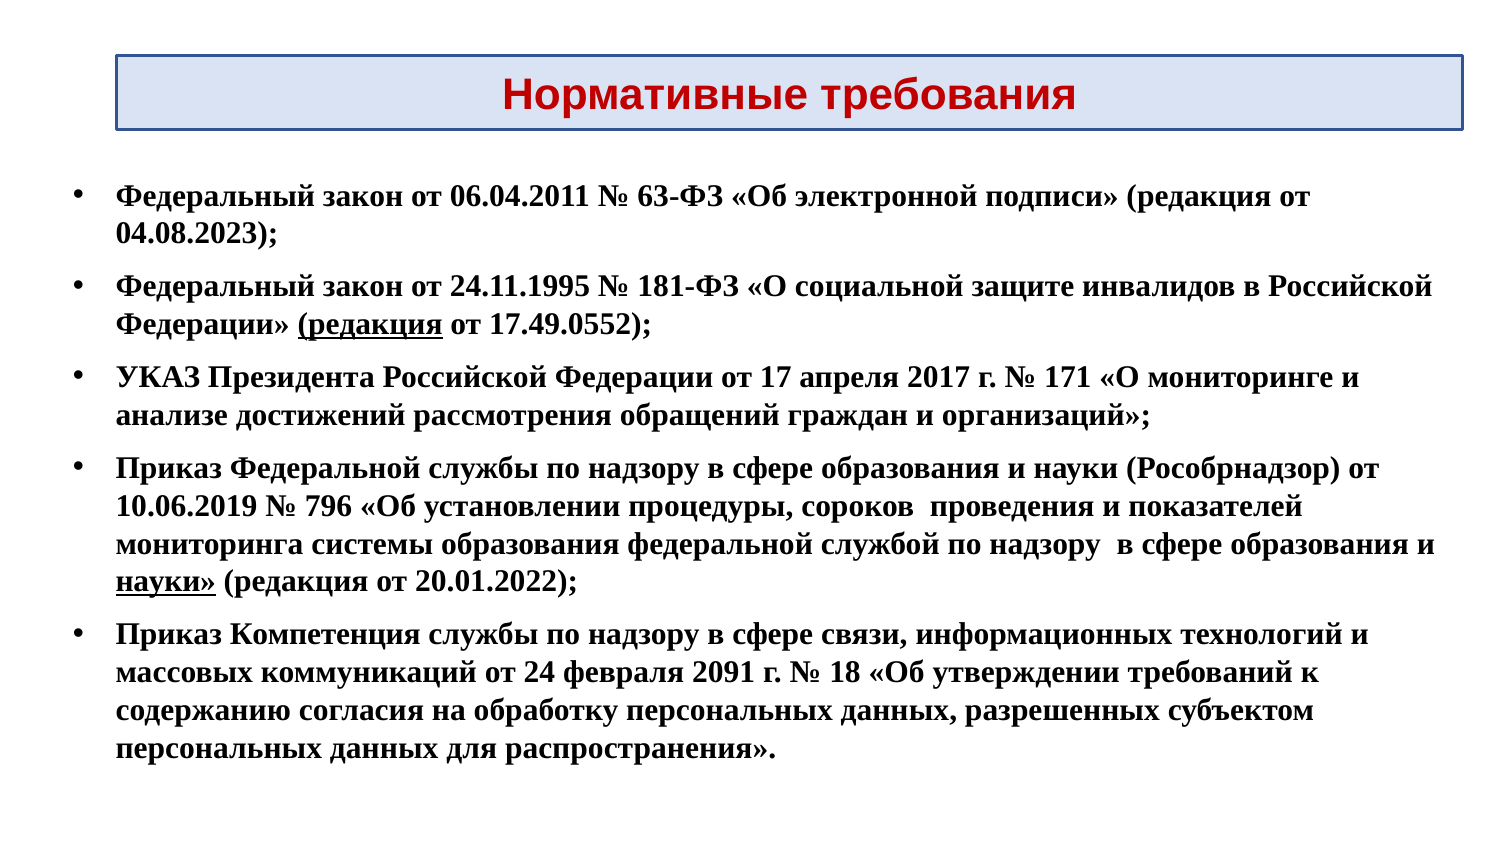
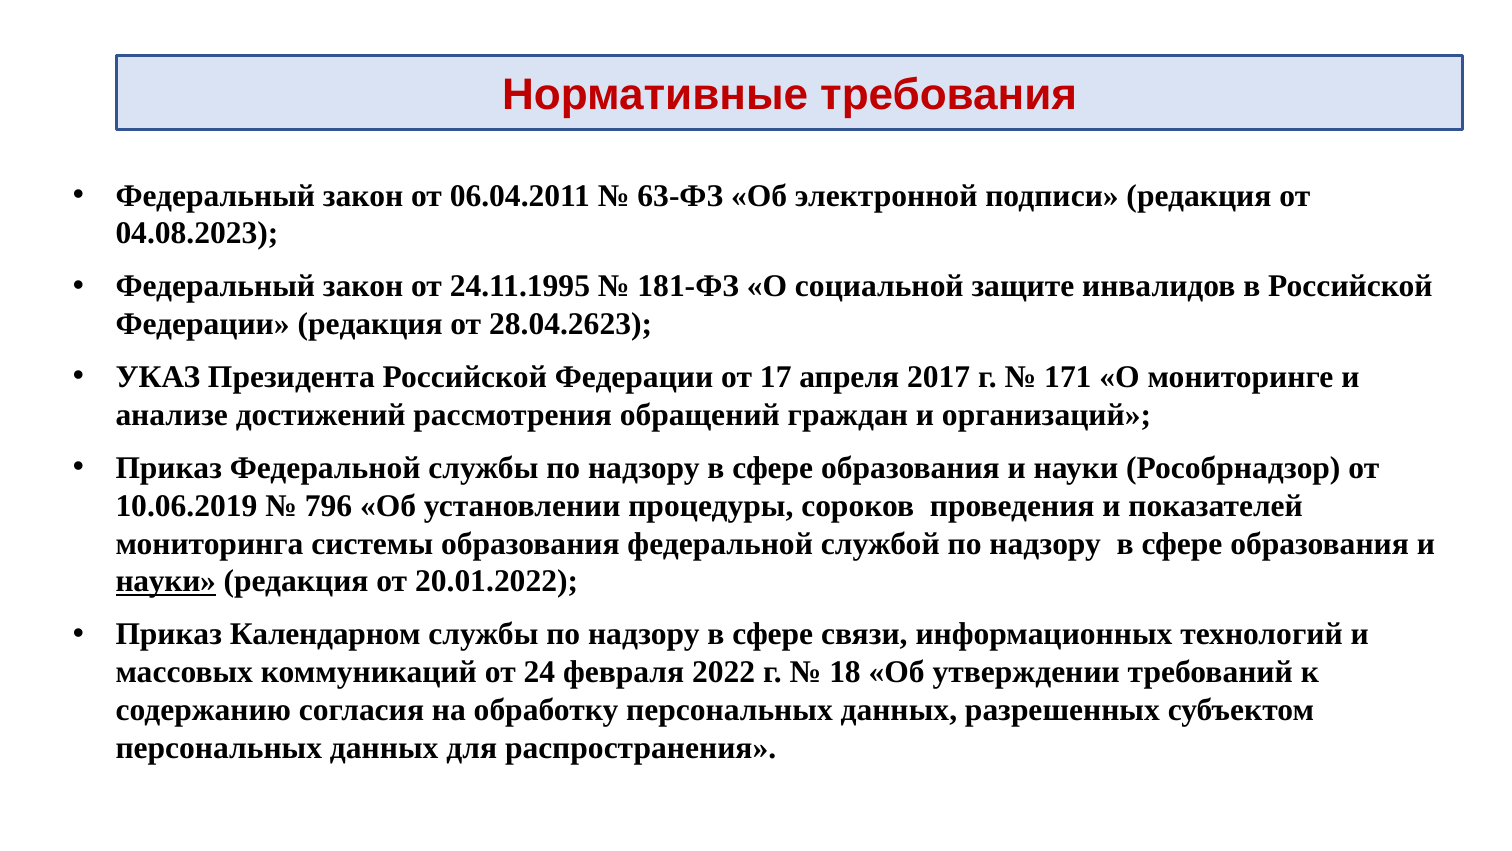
редакция at (370, 324) underline: present -> none
17.49.0552: 17.49.0552 -> 28.04.2623
Компетенция: Компетенция -> Календарном
2091: 2091 -> 2022
